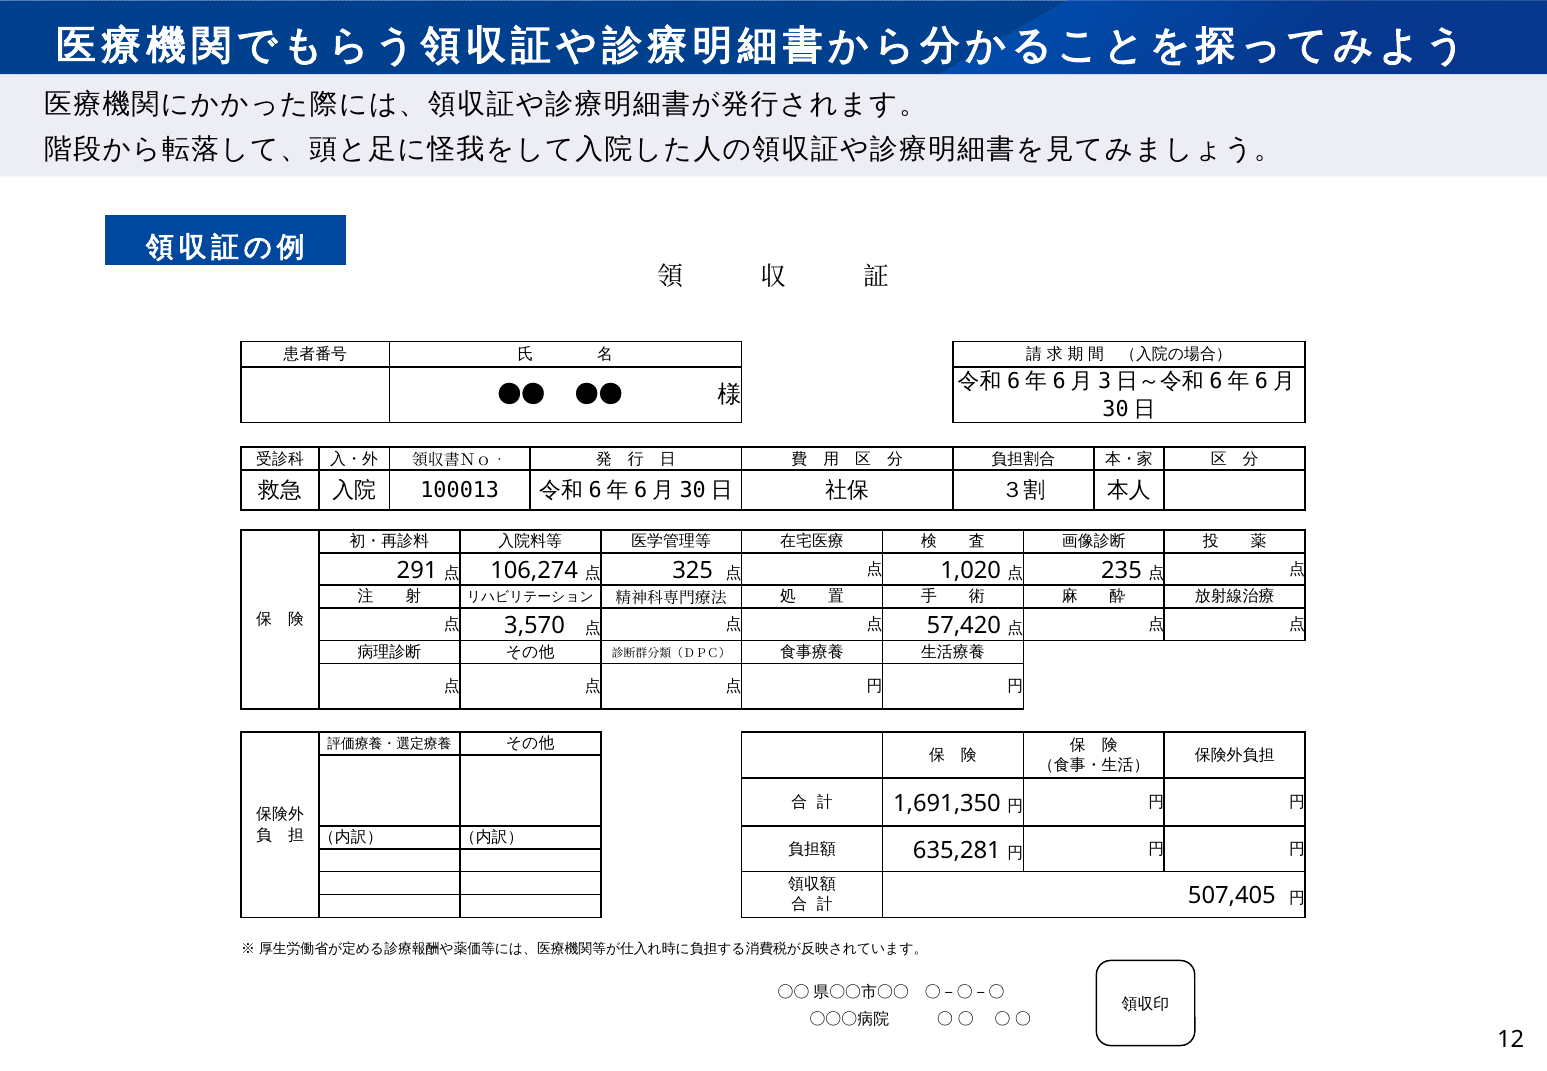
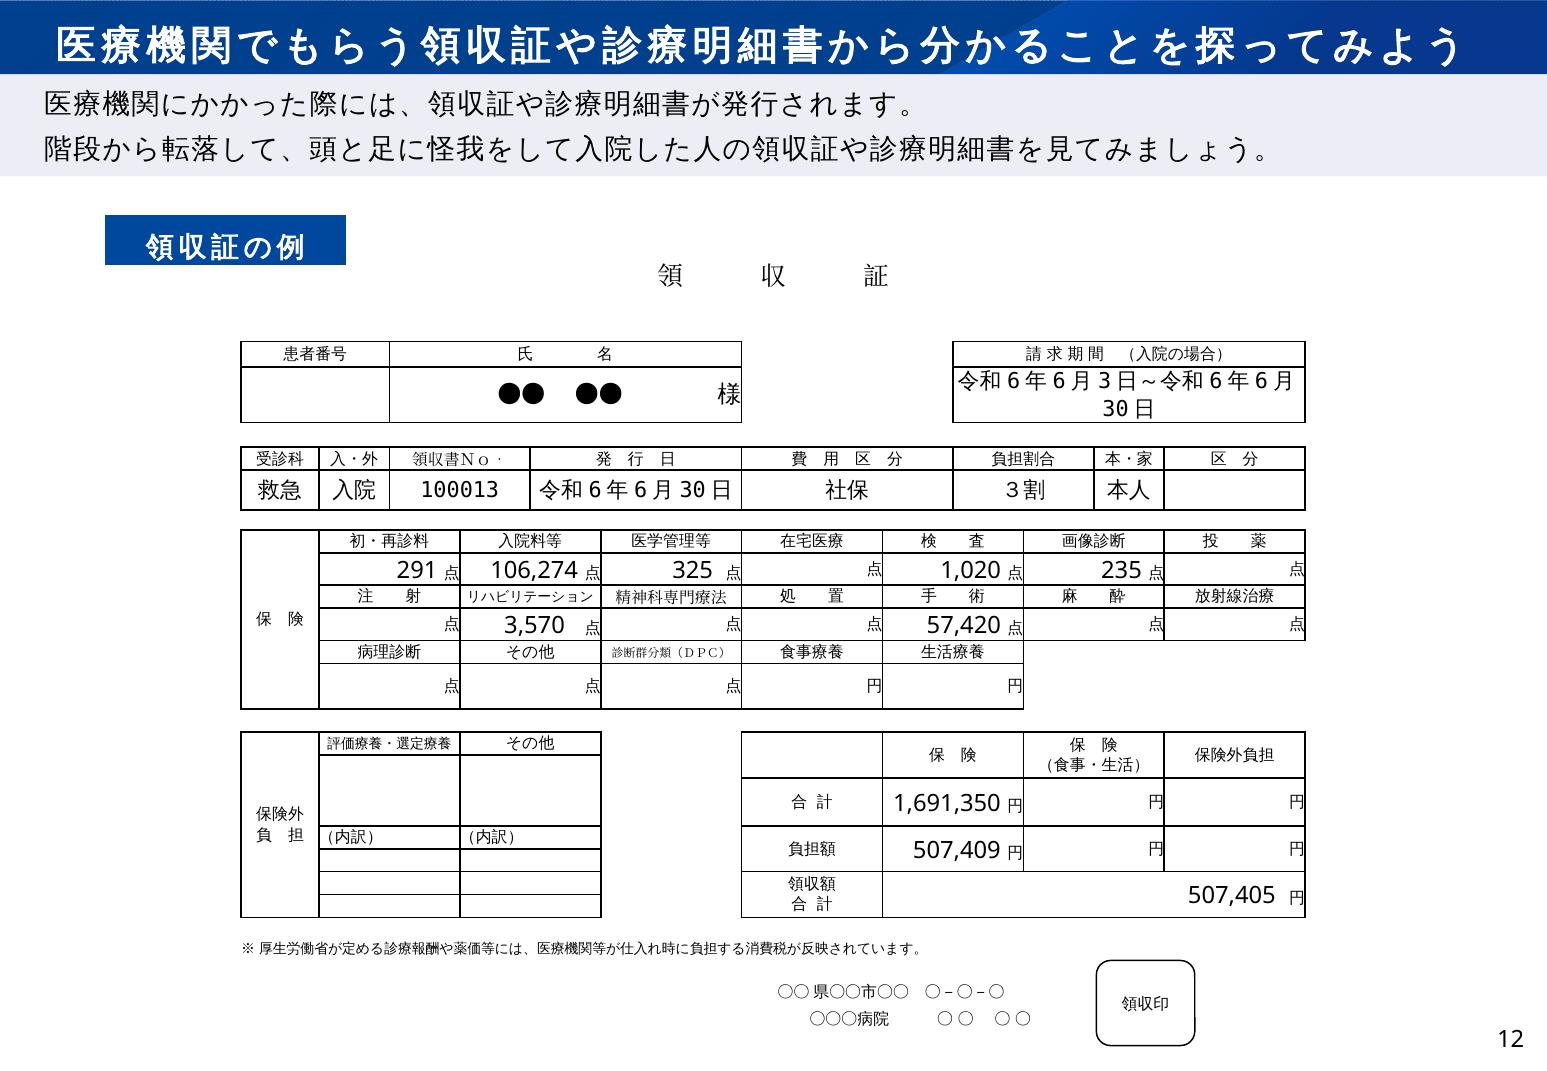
635,281: 635,281 -> 507,409
